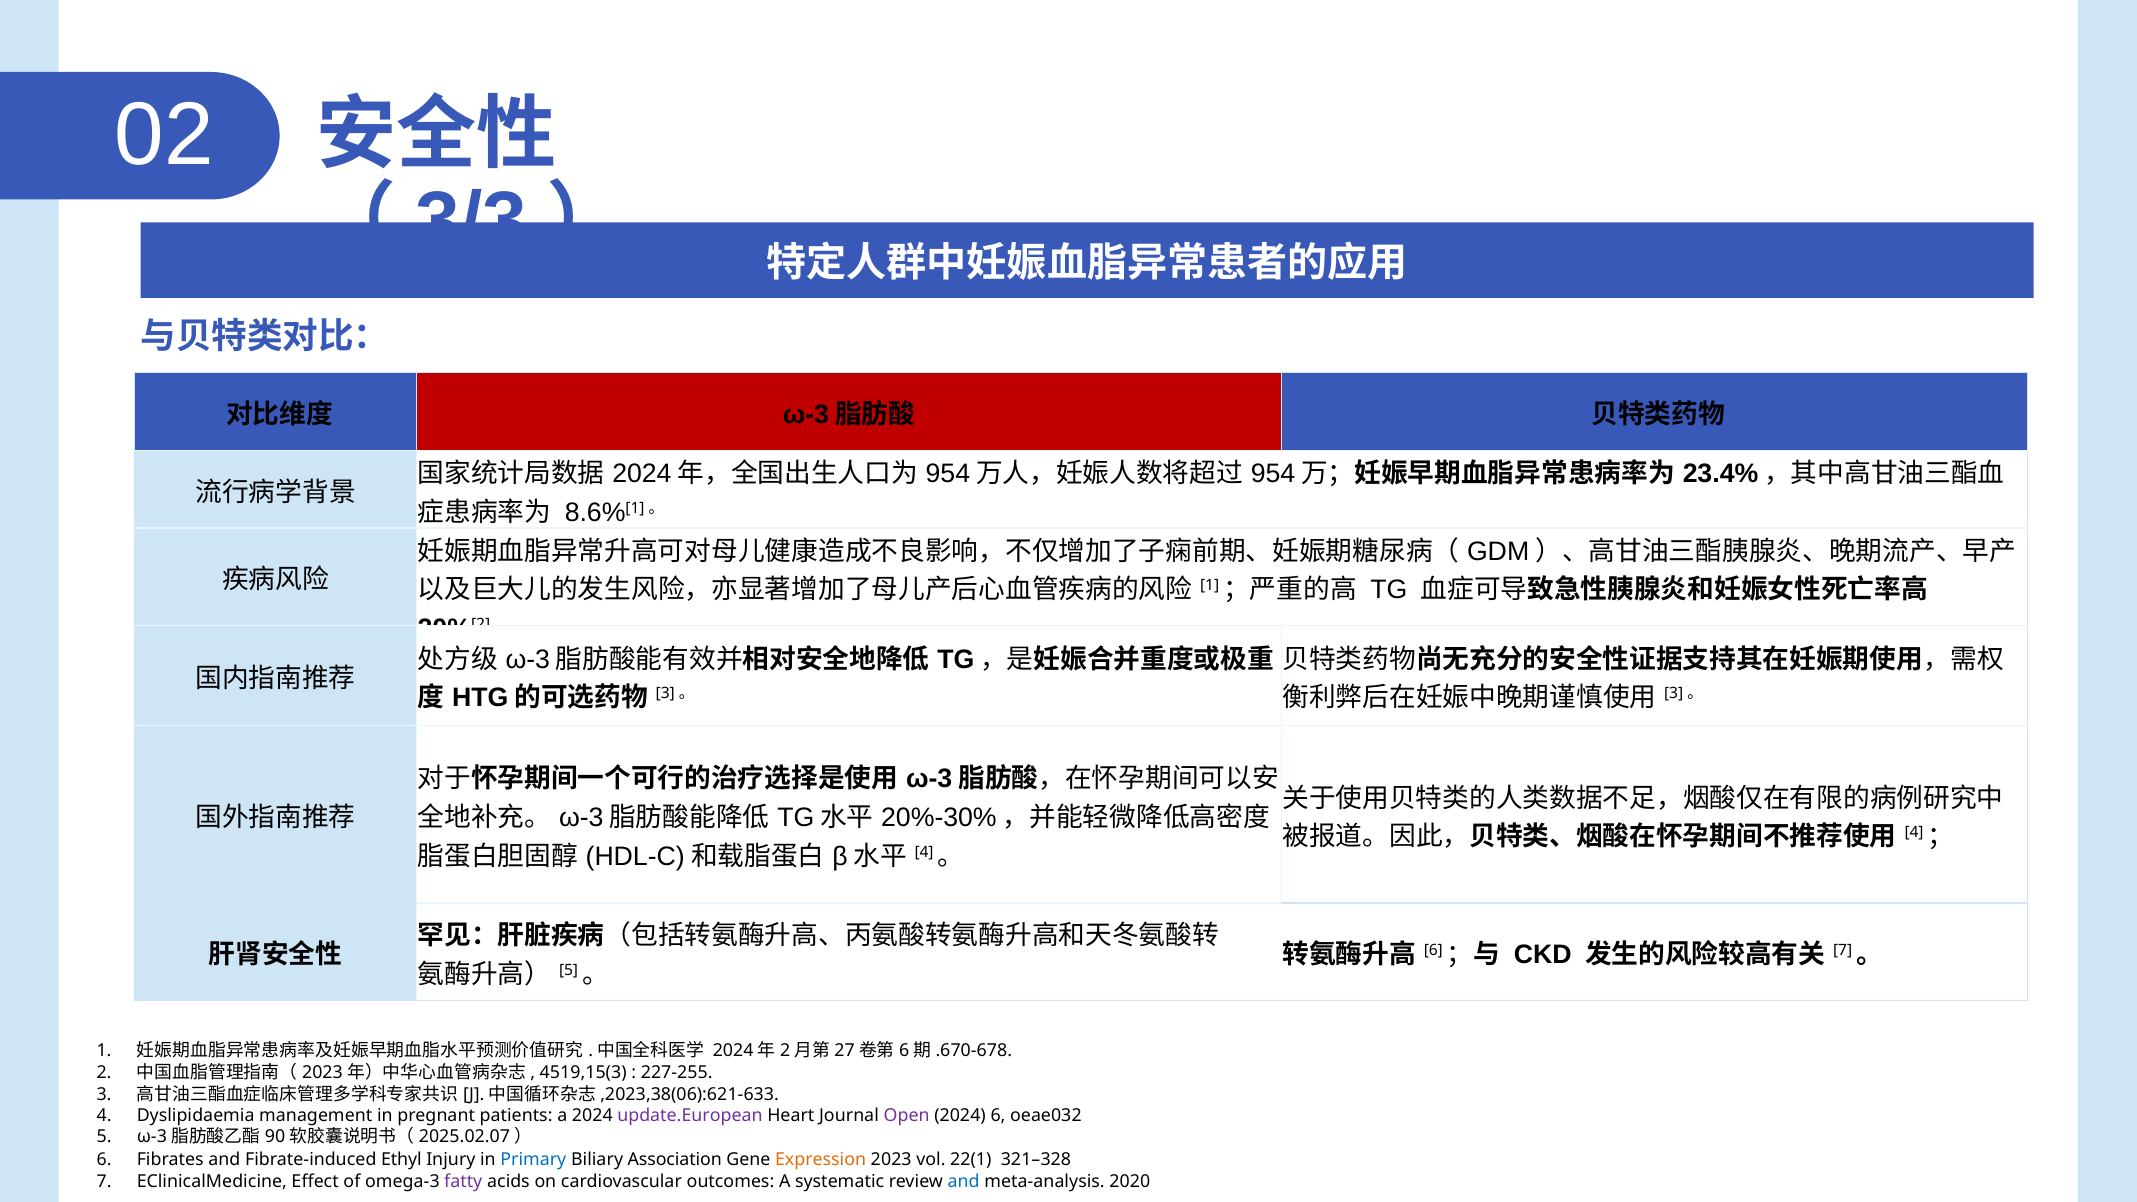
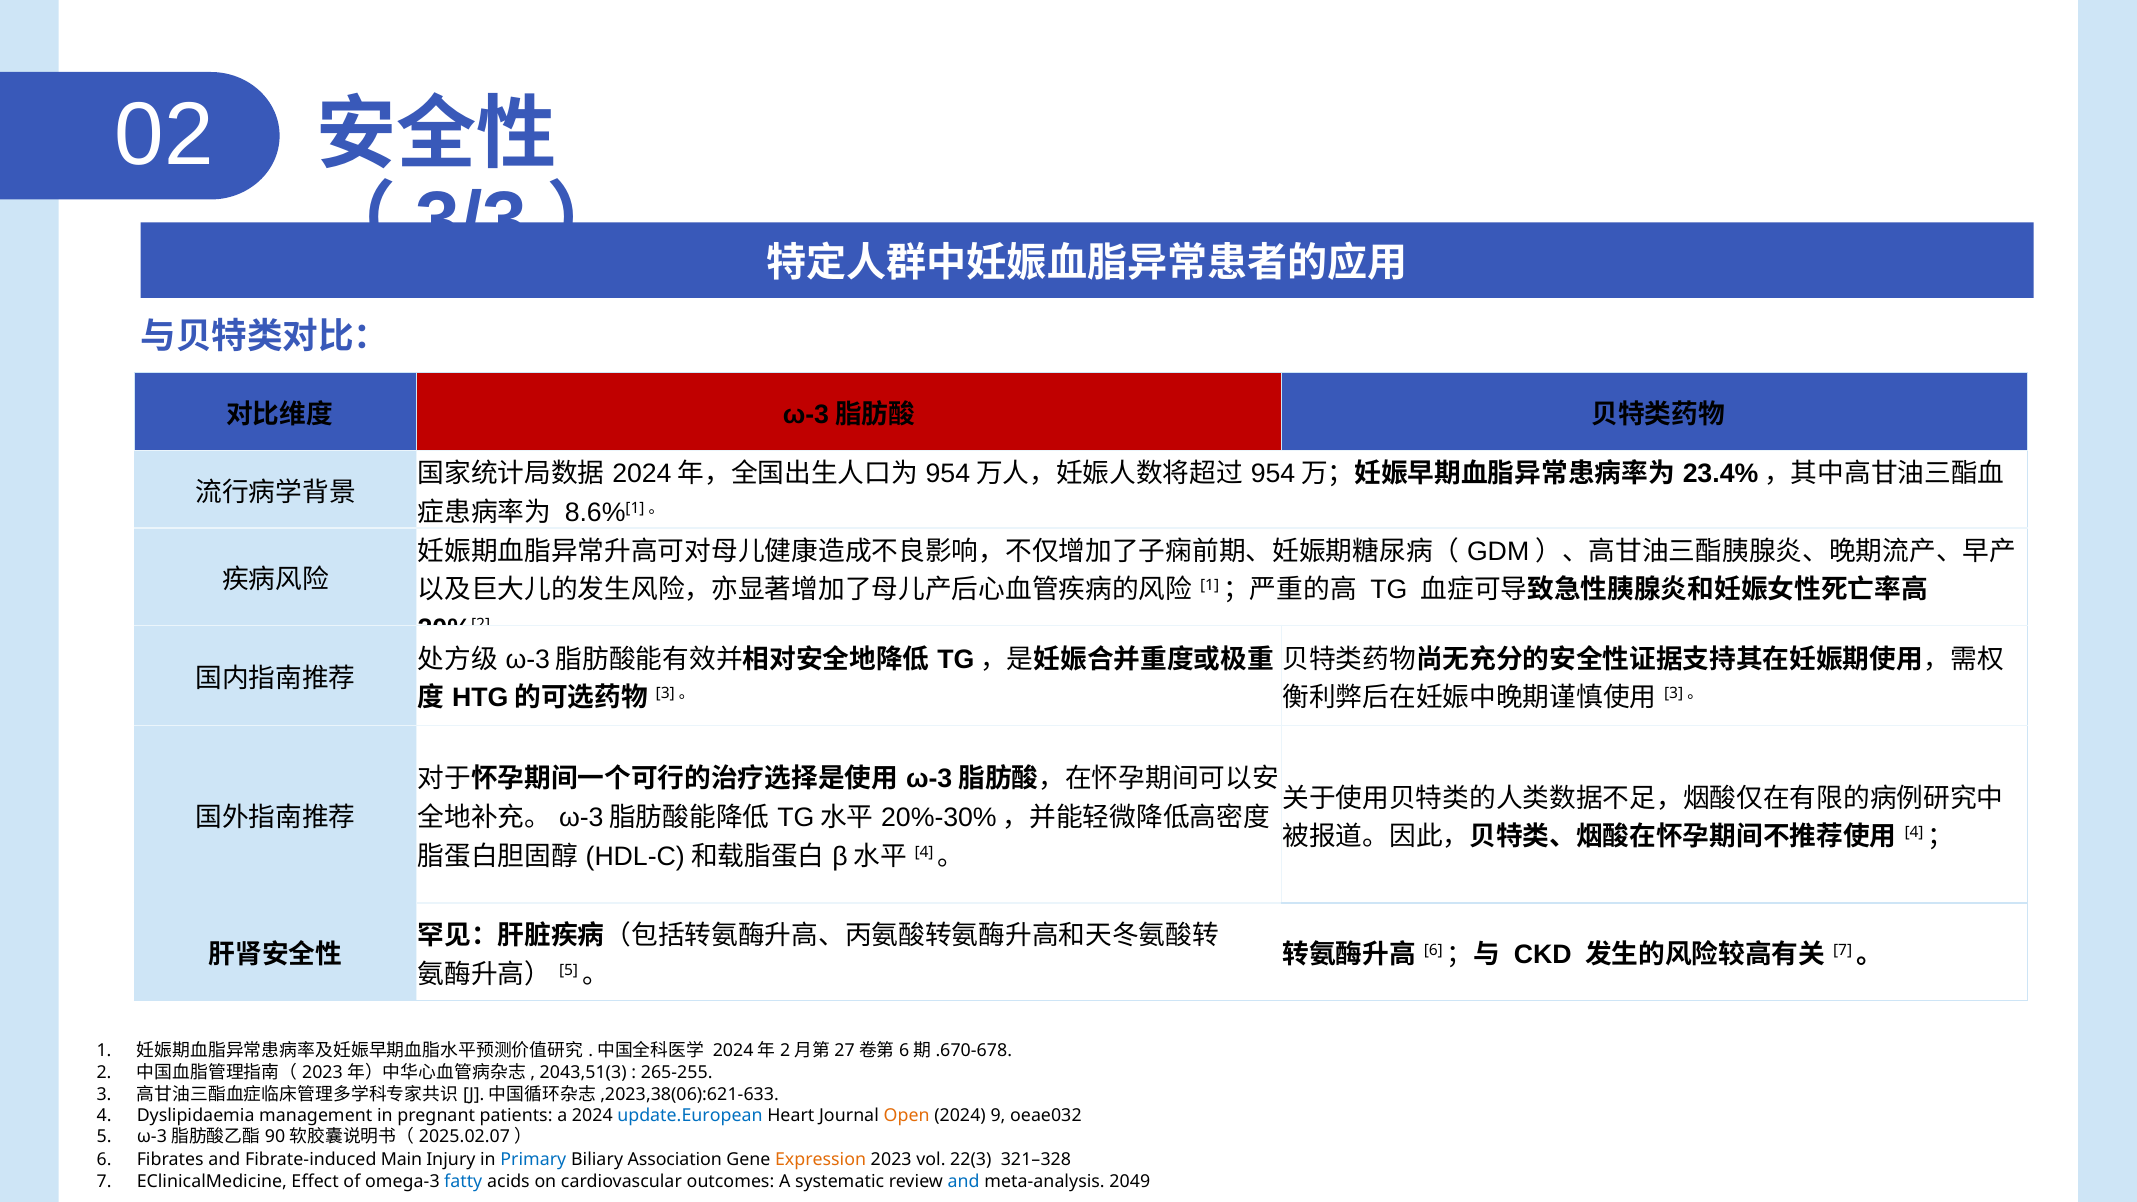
4519,15(3: 4519,15(3 -> 2043,51(3
227-255: 227-255 -> 265-255
update.European colour: purple -> blue
Open colour: purple -> orange
2024 6: 6 -> 9
Ethyl: Ethyl -> Main
22(1: 22(1 -> 22(3
fatty colour: purple -> blue
2020: 2020 -> 2049
